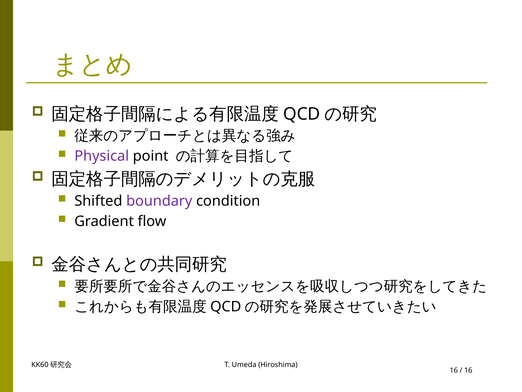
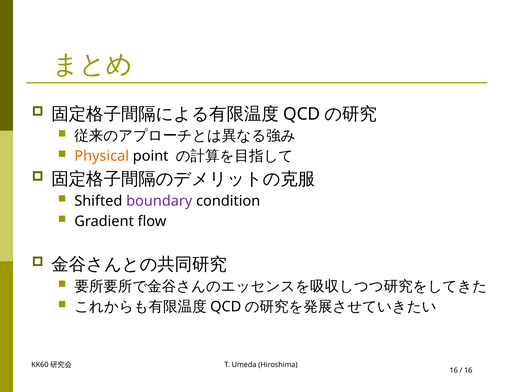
Physical colour: purple -> orange
